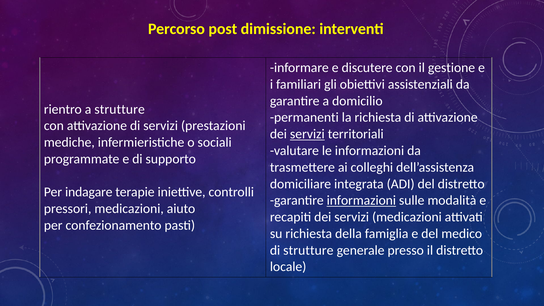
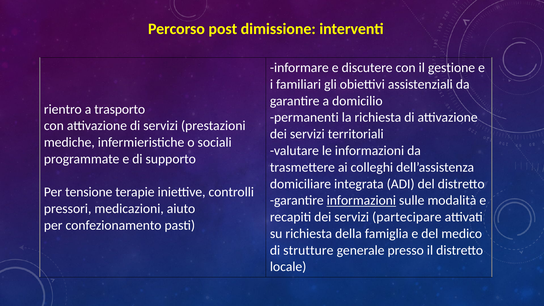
a strutture: strutture -> trasporto
servizi at (307, 134) underline: present -> none
indagare: indagare -> tensione
servizi medicazioni: medicazioni -> partecipare
